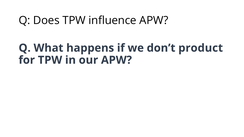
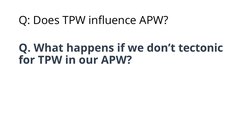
product: product -> tectonic
